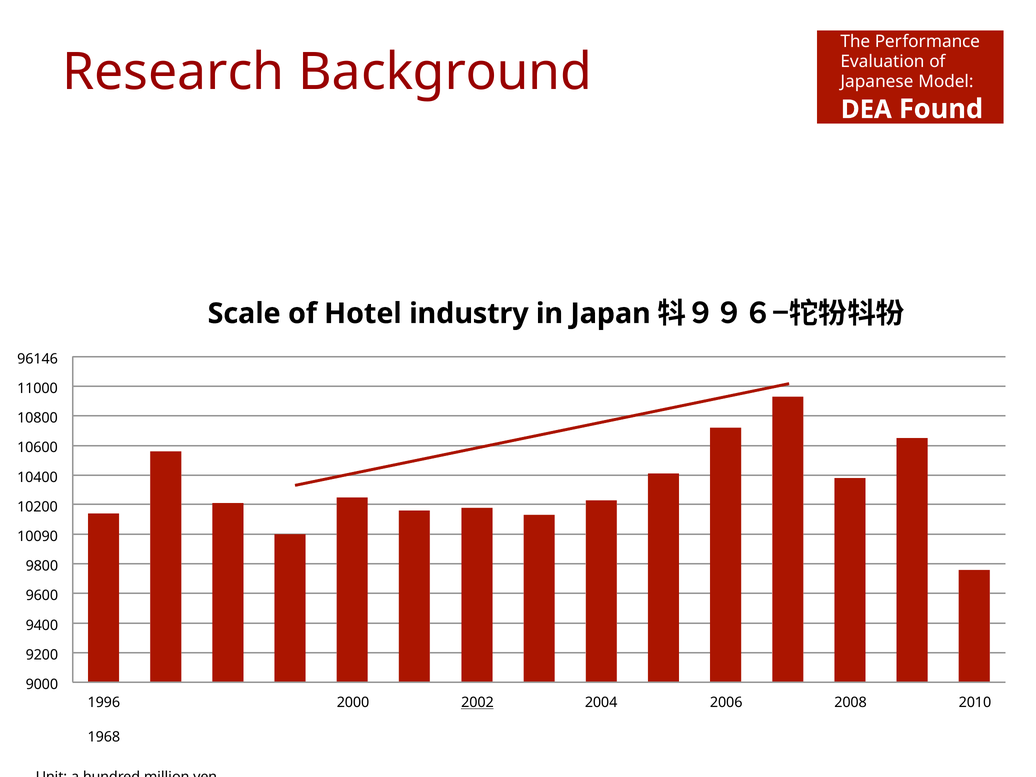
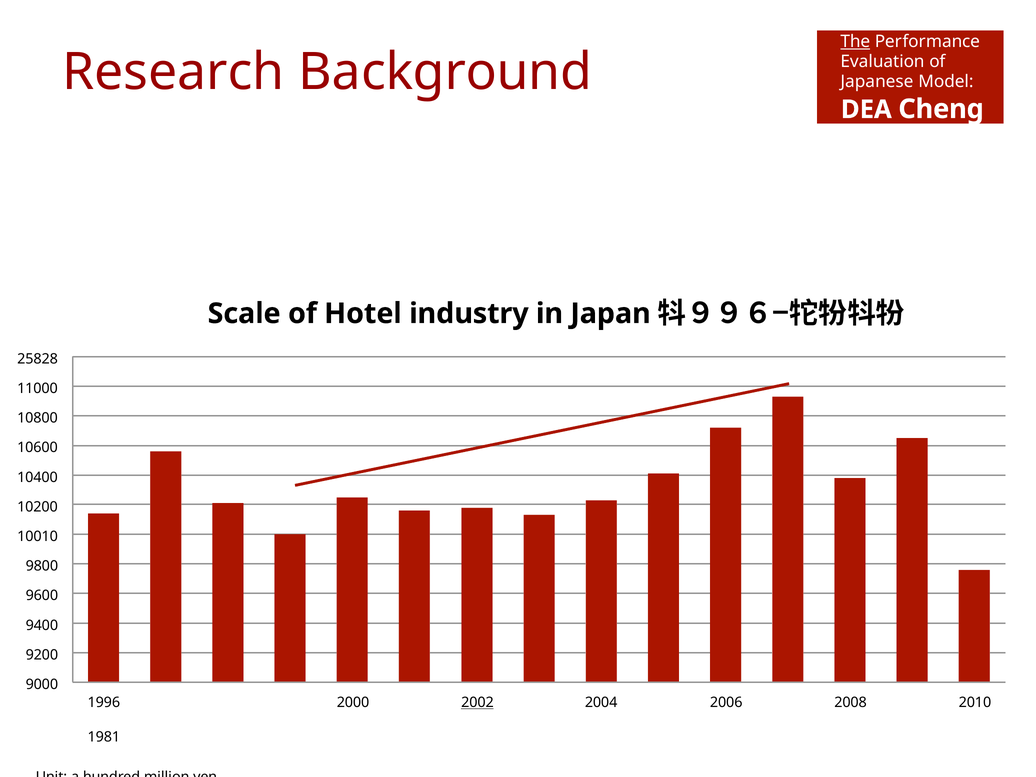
The underline: none -> present
Found: Found -> Cheng
96146: 96146 -> 25828
10090: 10090 -> 10010
1968: 1968 -> 1981
